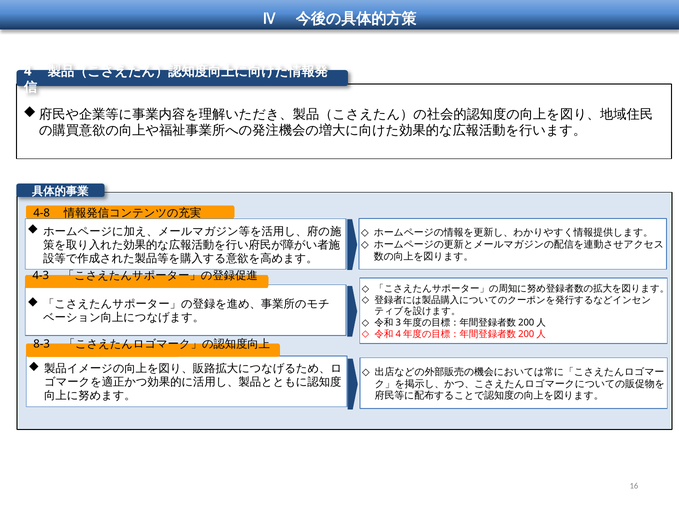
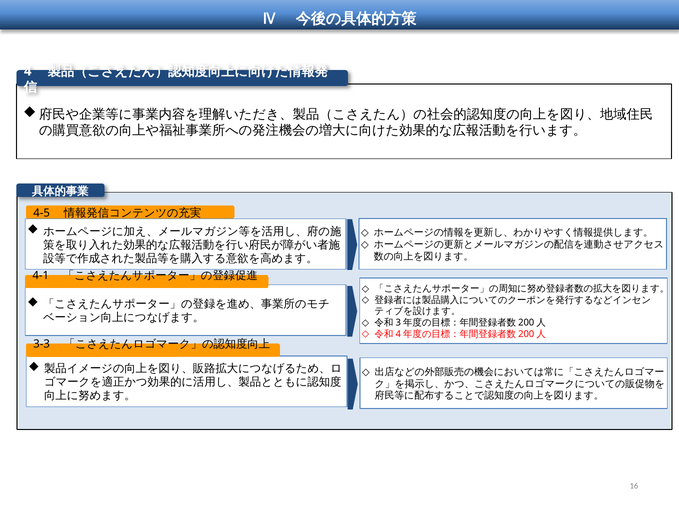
4-8: 4-8 -> 4-5
4-3: 4-3 -> 4-1
8-3: 8-3 -> 3-3
